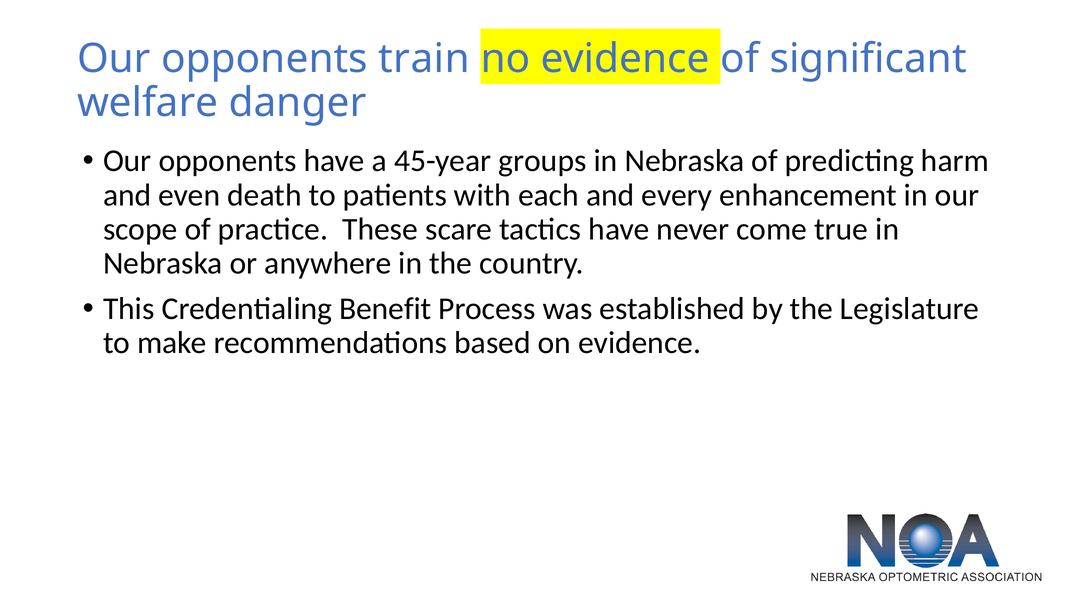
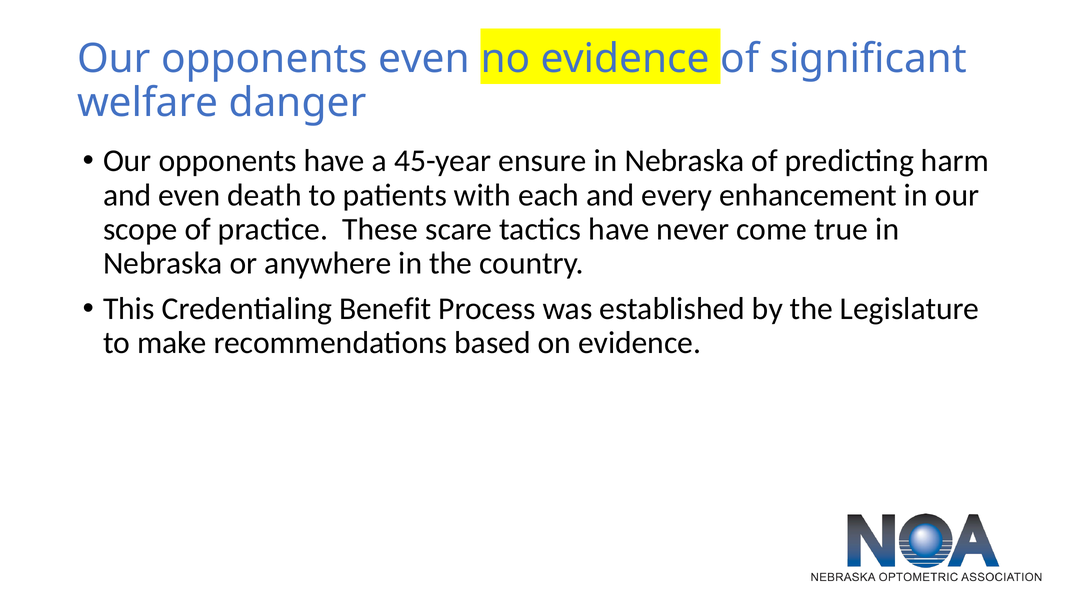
opponents train: train -> even
groups: groups -> ensure
